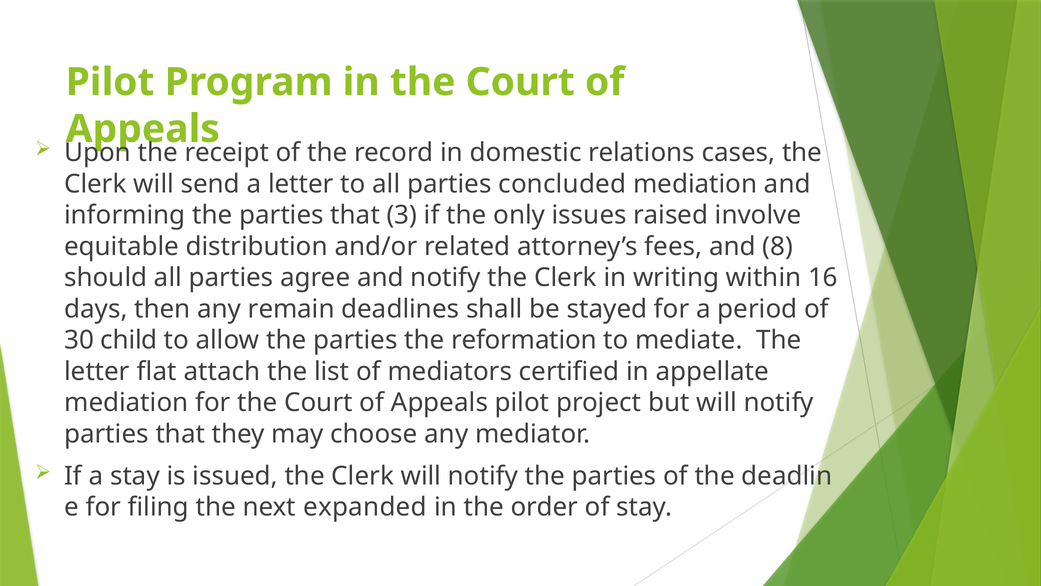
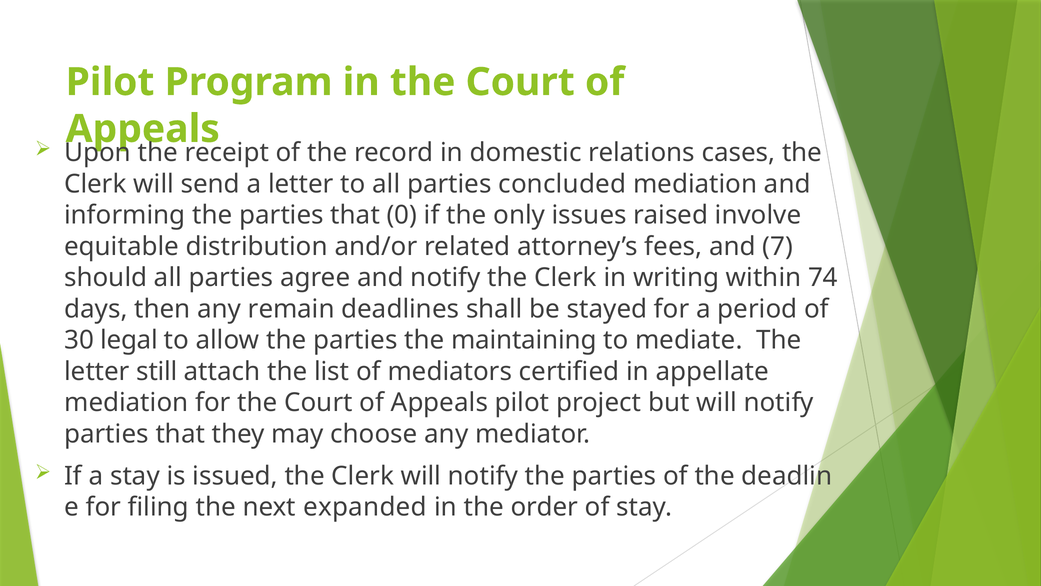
3: 3 -> 0
8: 8 -> 7
16: 16 -> 74
child: child -> legal
reformation: reformation -> maintaining
flat: flat -> still
